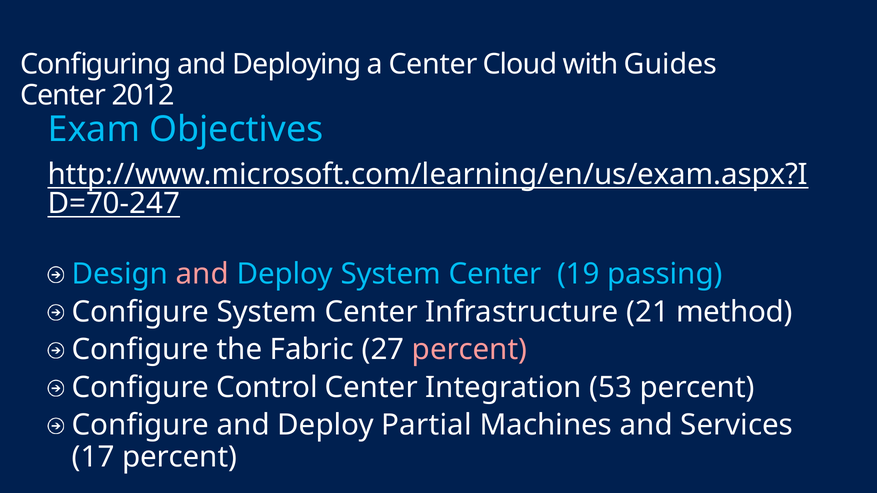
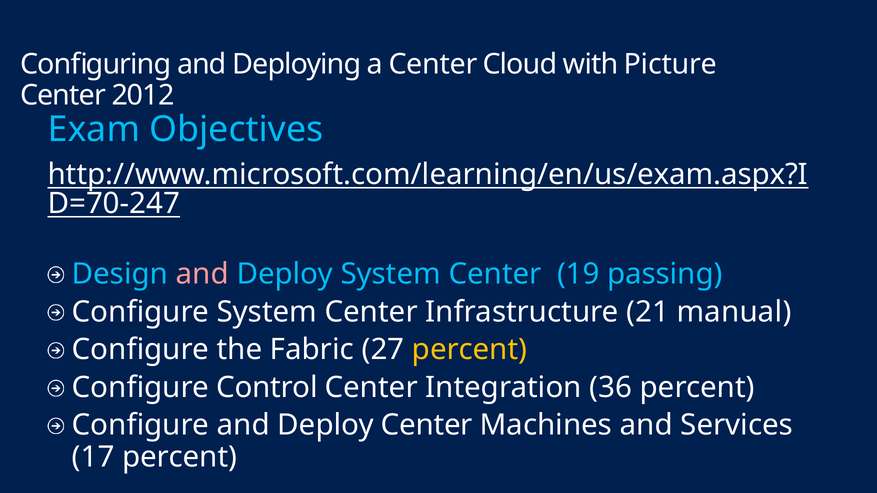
Guides: Guides -> Picture
method: method -> manual
percent at (470, 350) colour: pink -> yellow
53: 53 -> 36
Deploy Partial: Partial -> Center
